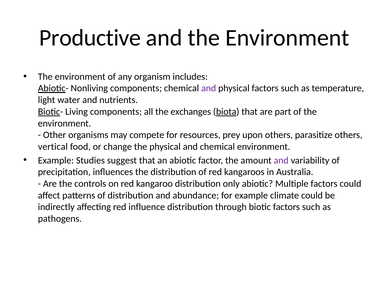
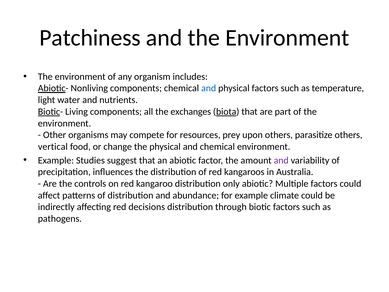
Productive: Productive -> Patchiness
and at (209, 88) colour: purple -> blue
influence: influence -> decisions
